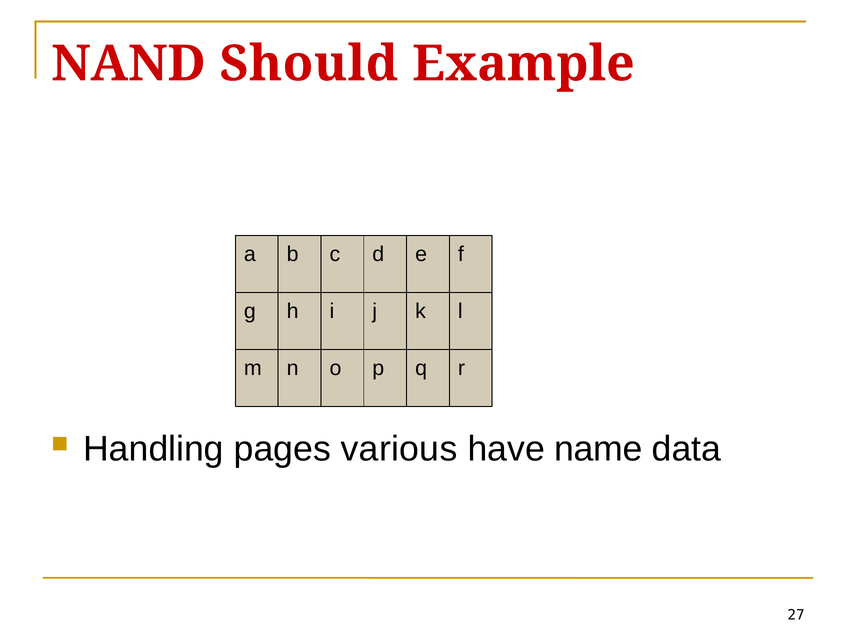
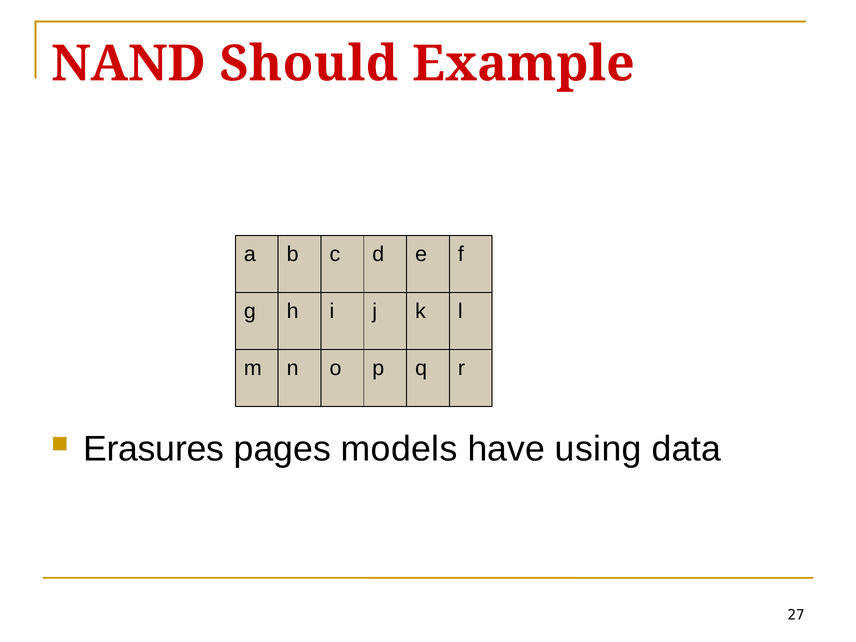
Handling: Handling -> Erasures
various: various -> models
name: name -> using
